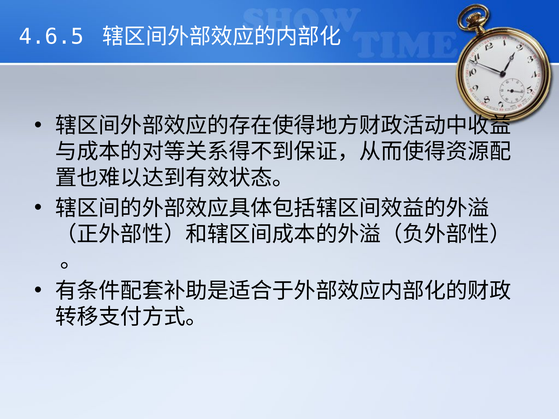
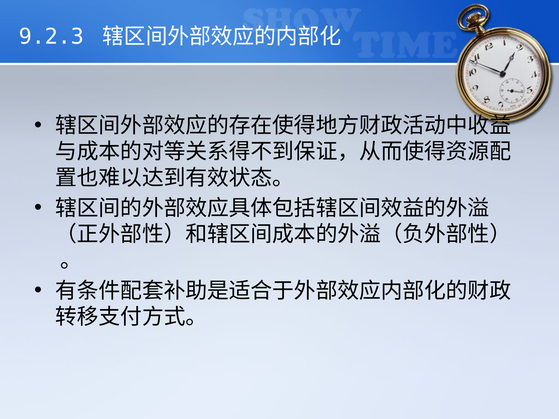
4.6.5: 4.6.5 -> 9.2.3
